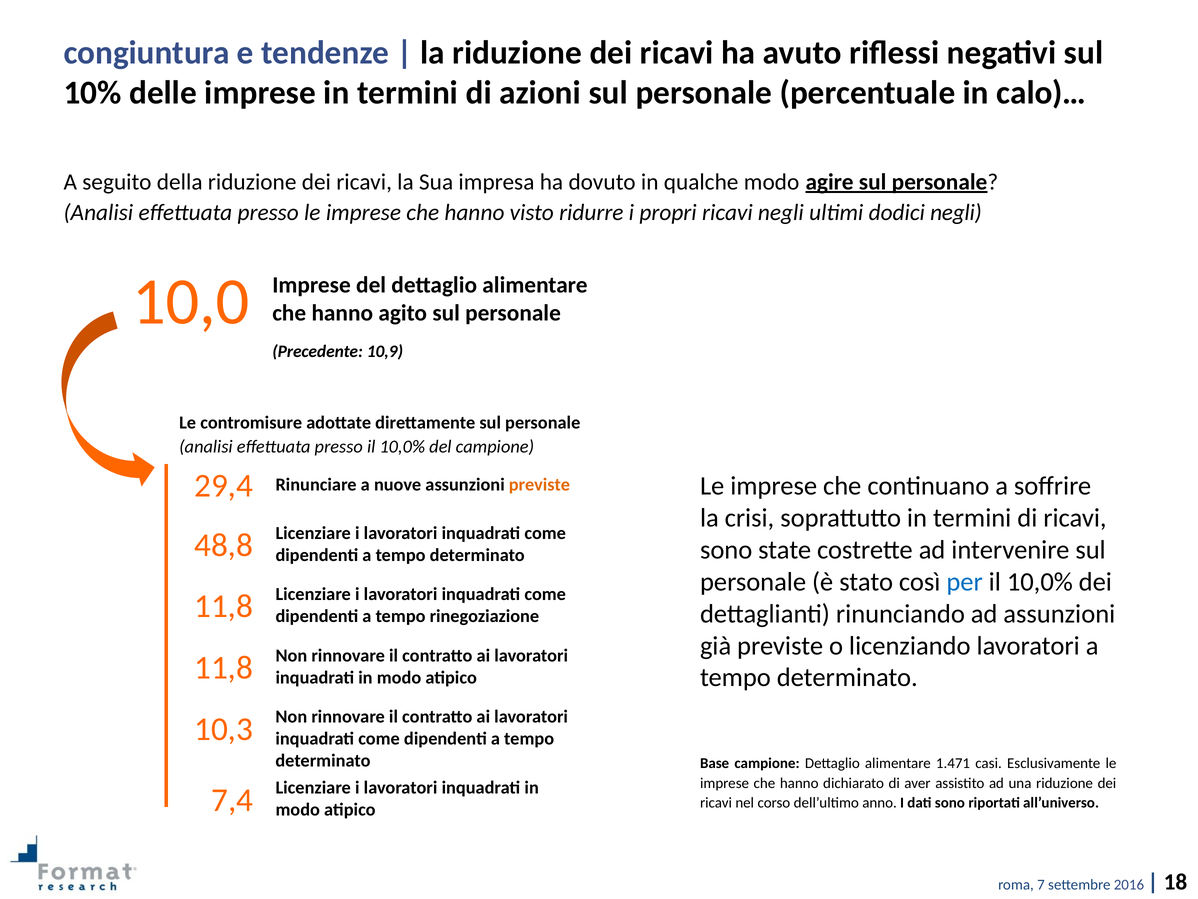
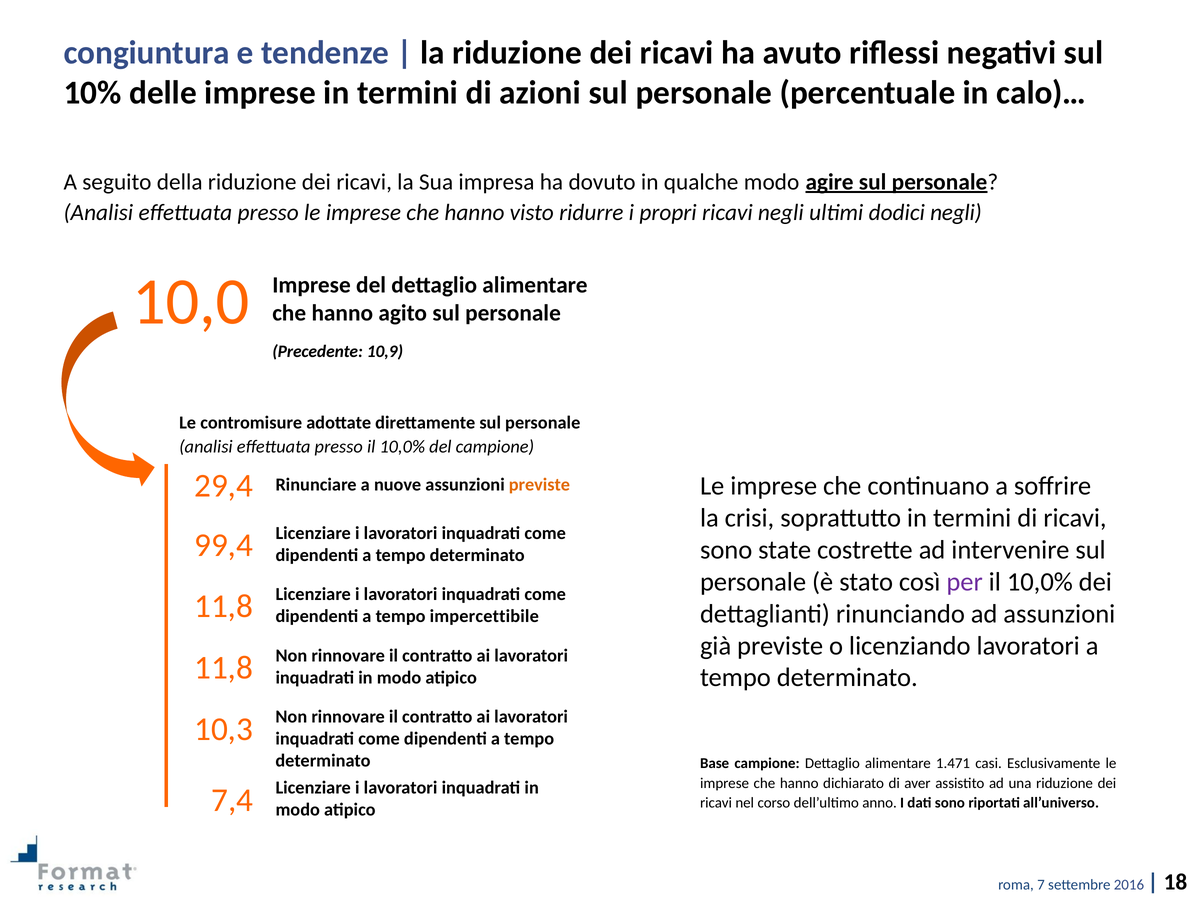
48,8: 48,8 -> 99,4
per colour: blue -> purple
rinegoziazione: rinegoziazione -> impercettibile
